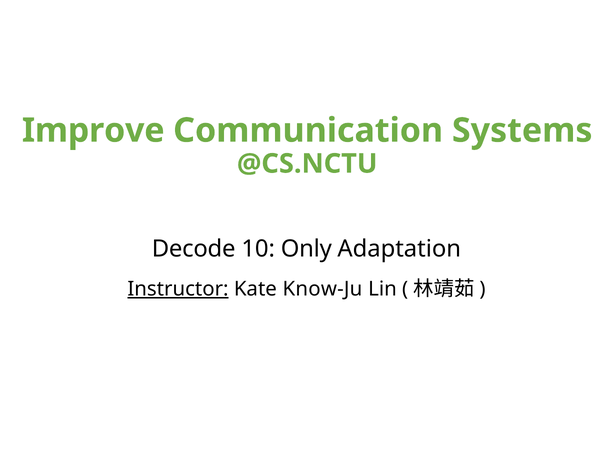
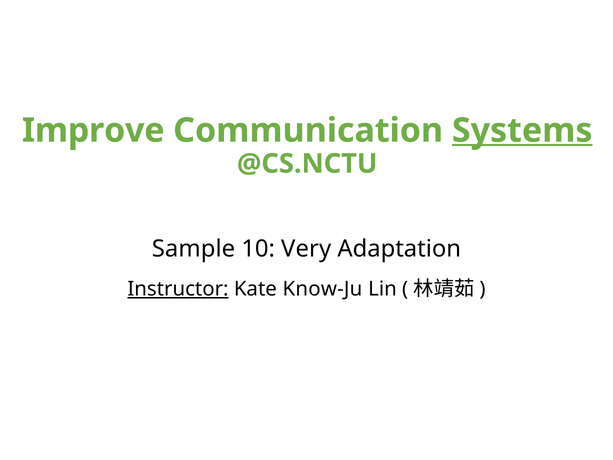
Systems underline: none -> present
Decode: Decode -> Sample
Only: Only -> Very
